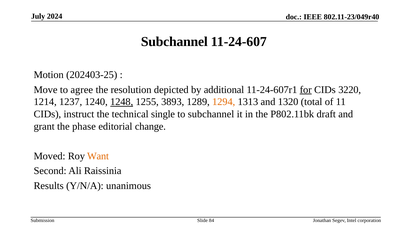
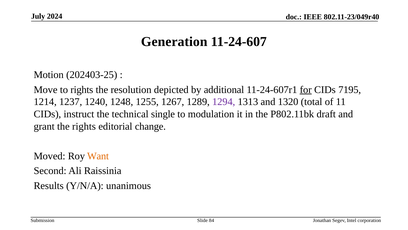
Subchannel at (174, 42): Subchannel -> Generation
to agree: agree -> rights
3220: 3220 -> 7195
1248 underline: present -> none
3893: 3893 -> 1267
1294 colour: orange -> purple
to subchannel: subchannel -> modulation
the phase: phase -> rights
